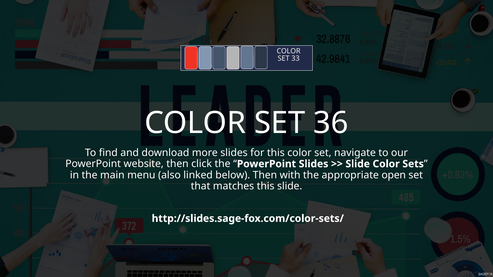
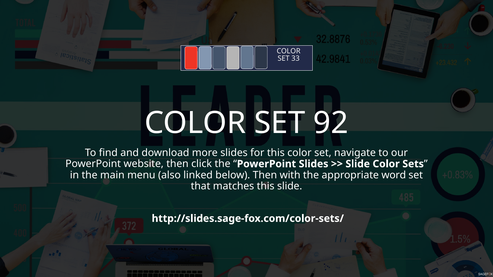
36: 36 -> 92
open: open -> word
